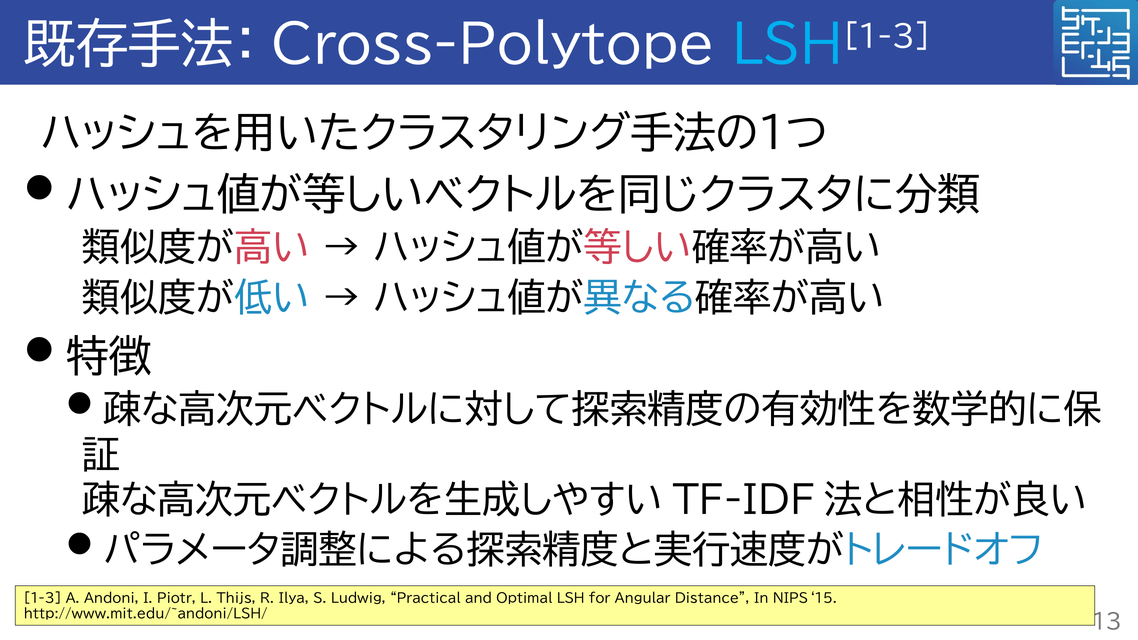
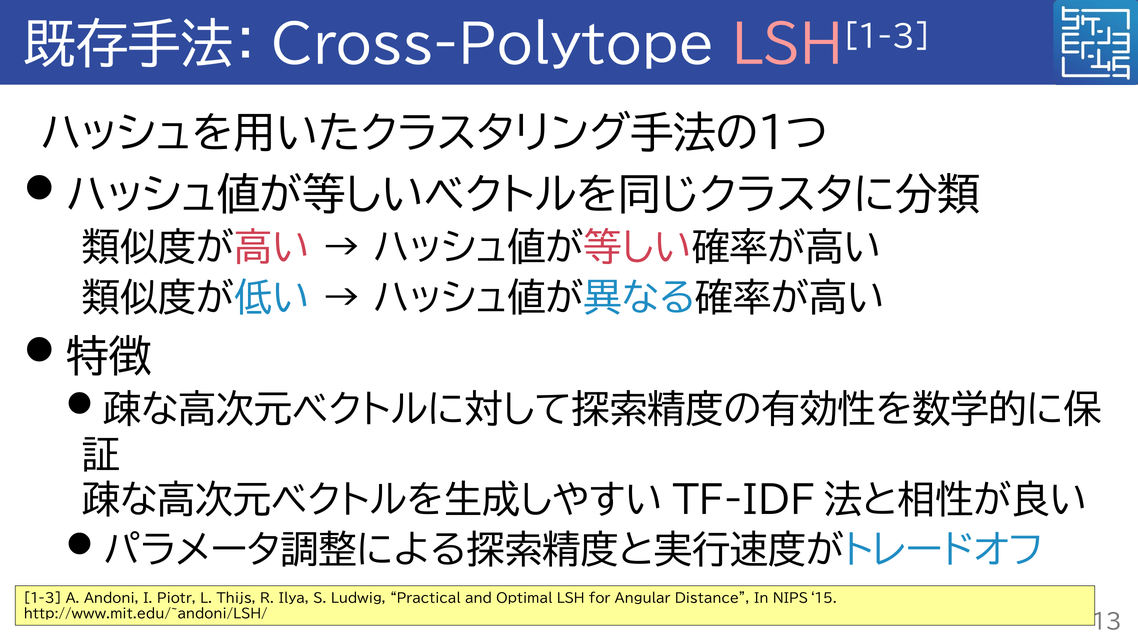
LSH at (787, 46) colour: light blue -> pink
